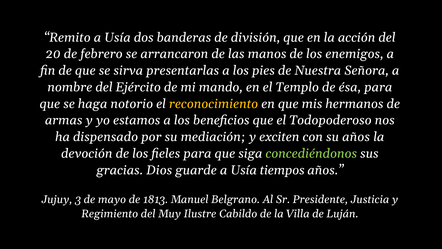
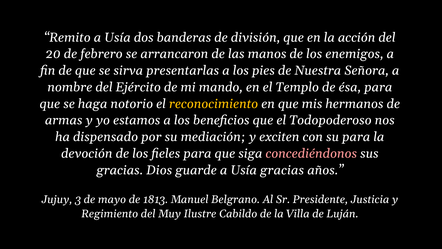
su años: años -> para
concediéndonos colour: light green -> pink
Usía tiempos: tiempos -> gracias
